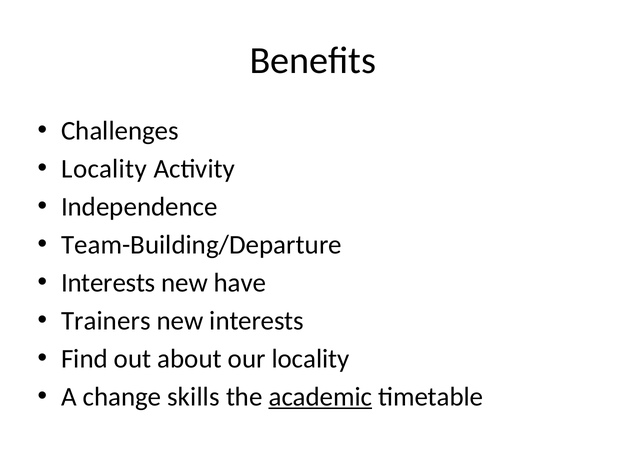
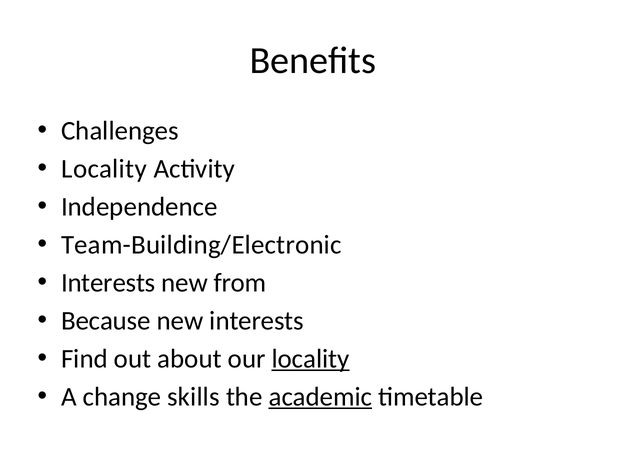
Team-Building/Departure: Team-Building/Departure -> Team-Building/Electronic
have: have -> from
Trainers: Trainers -> Because
locality at (311, 358) underline: none -> present
